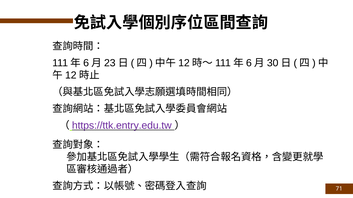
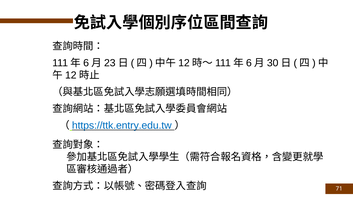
https://ttk.entry.edu.tw colour: purple -> blue
